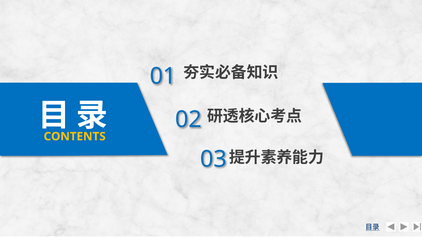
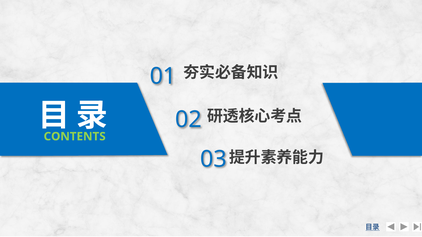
CONTENTS colour: yellow -> light green
